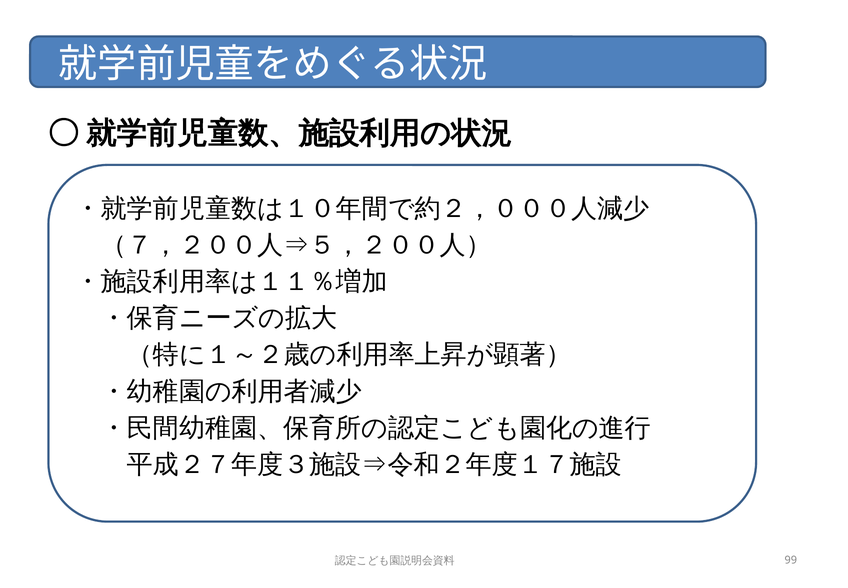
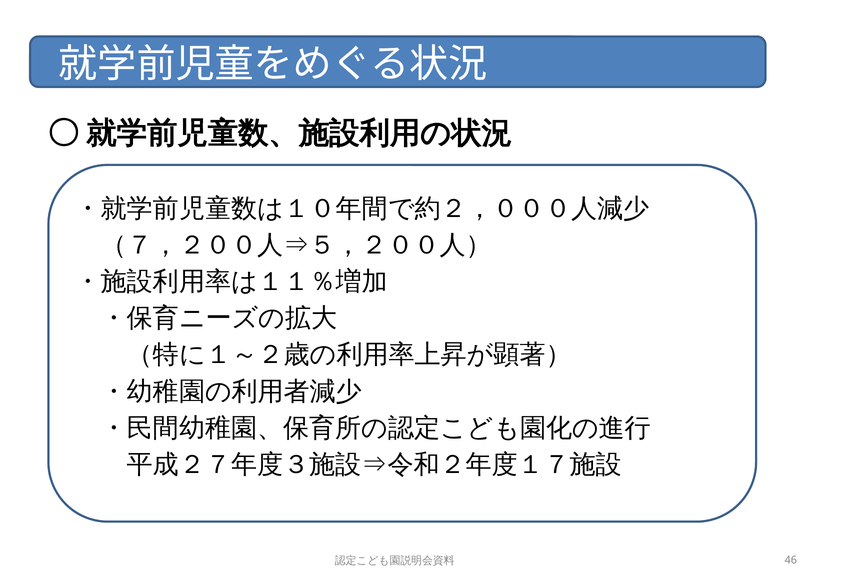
99: 99 -> 46
